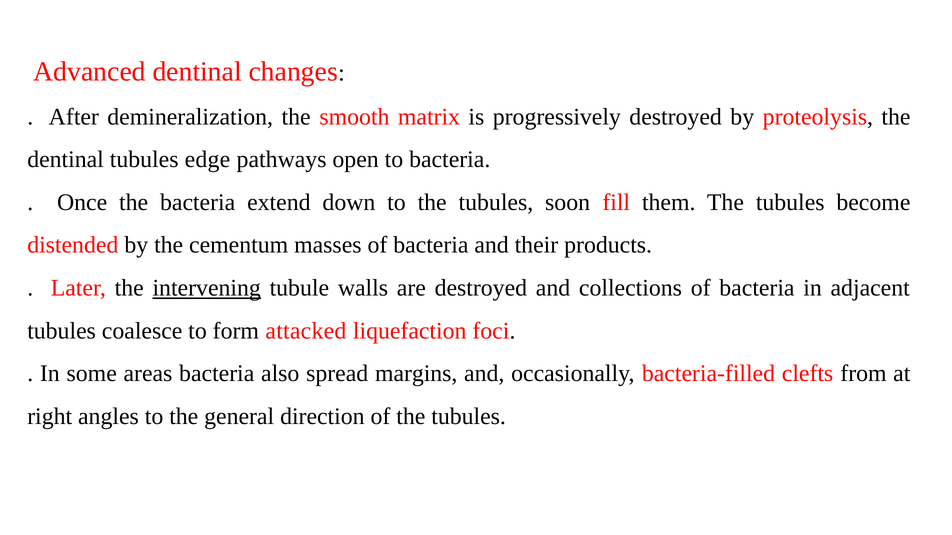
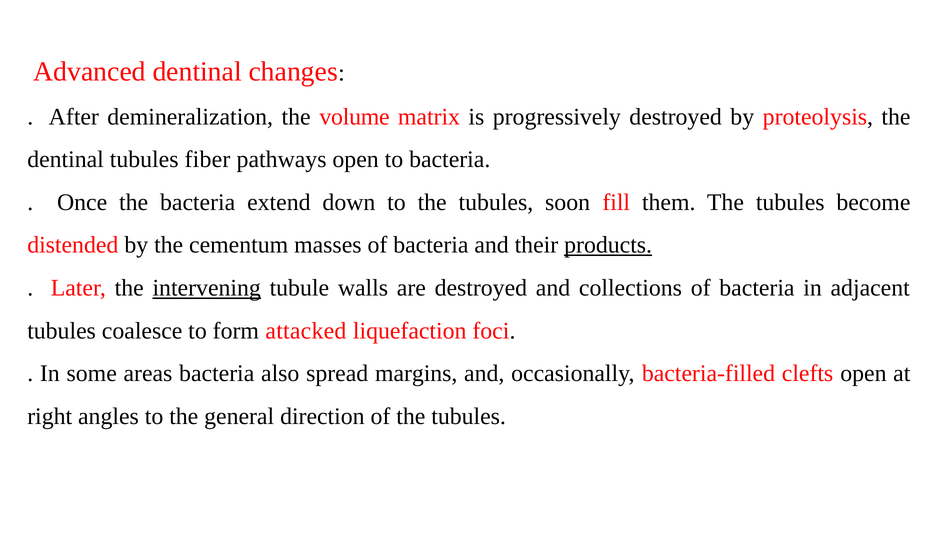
smooth: smooth -> volume
edge: edge -> fiber
products underline: none -> present
clefts from: from -> open
